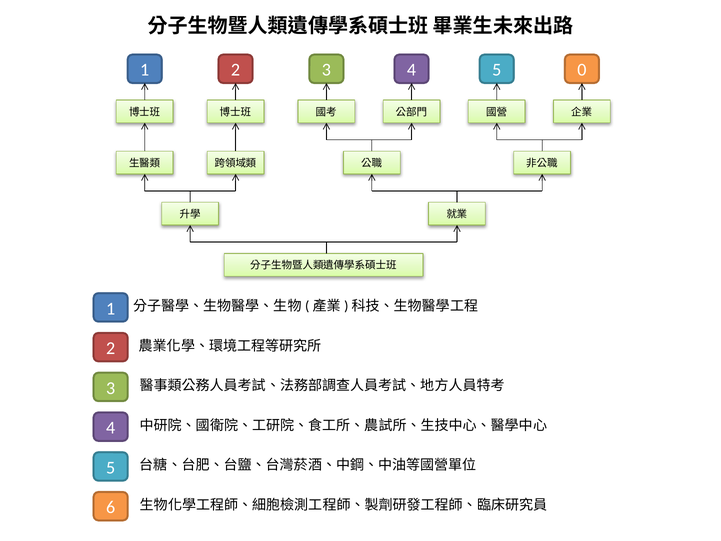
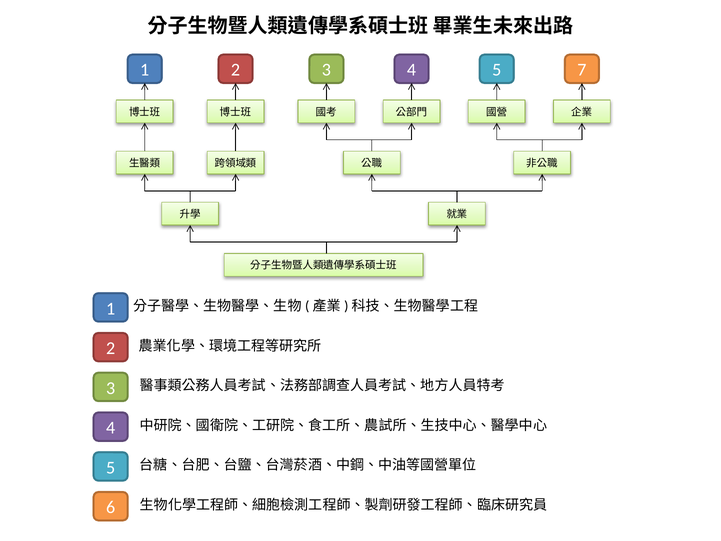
0: 0 -> 7
